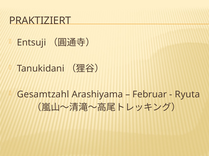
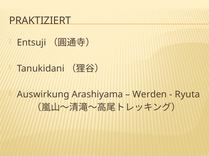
Gesamtzahl: Gesamtzahl -> Auswirkung
Februar: Februar -> Werden
